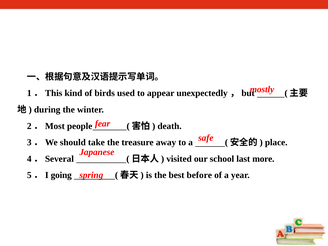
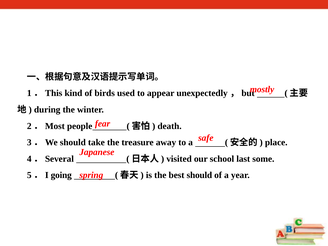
more: more -> some
best before: before -> should
